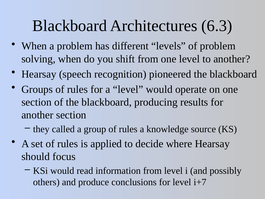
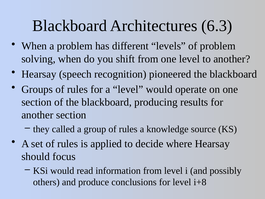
i+7: i+7 -> i+8
